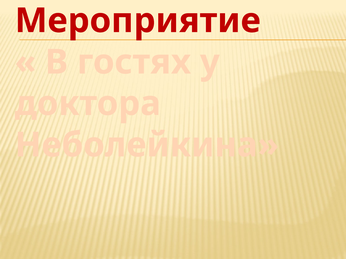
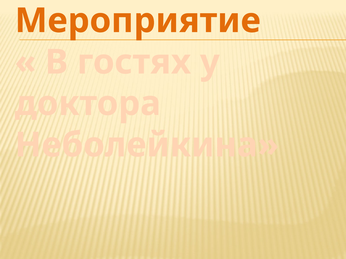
Мероприятие colour: red -> orange
